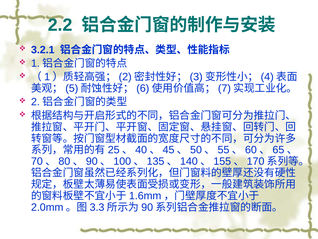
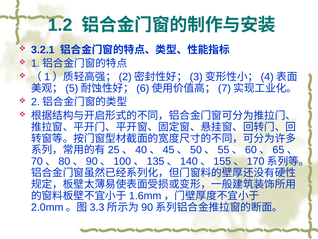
2.2: 2.2 -> 1.2
